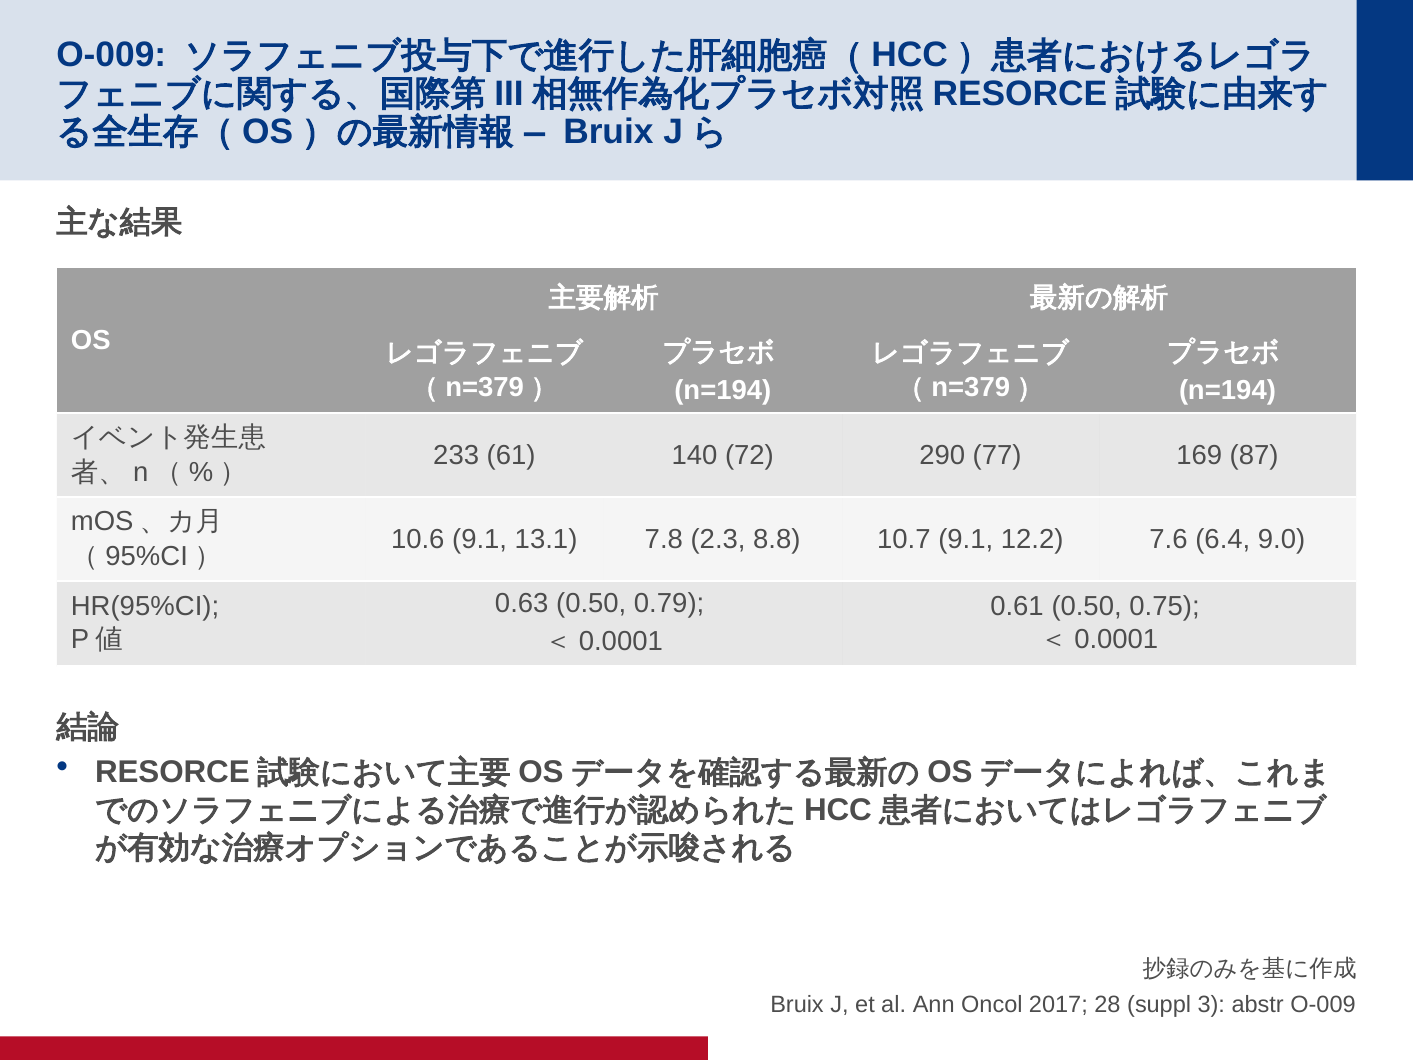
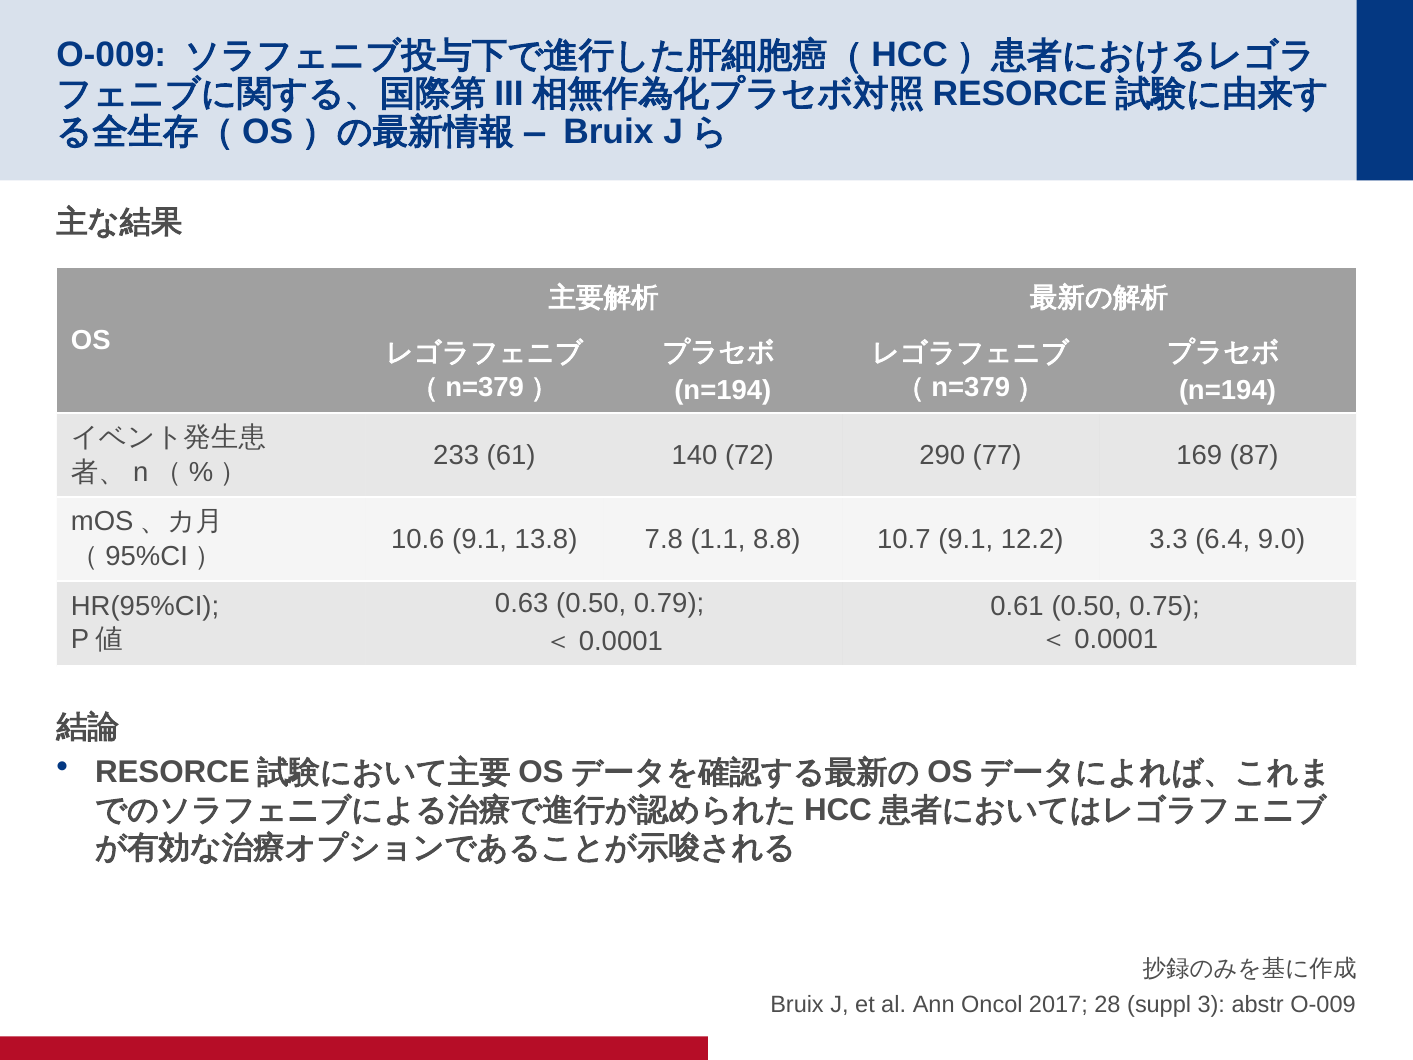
13.1: 13.1 -> 13.8
2.3: 2.3 -> 1.1
7.6: 7.6 -> 3.3
